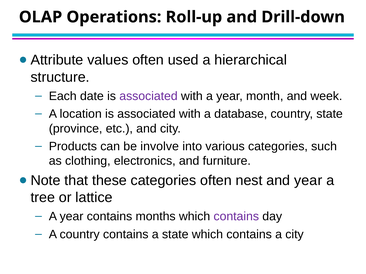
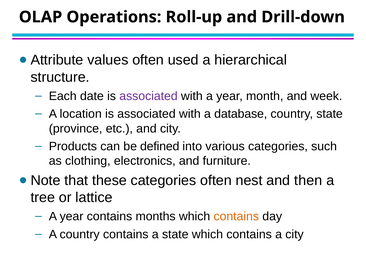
involve: involve -> defined
and year: year -> then
contains at (236, 217) colour: purple -> orange
